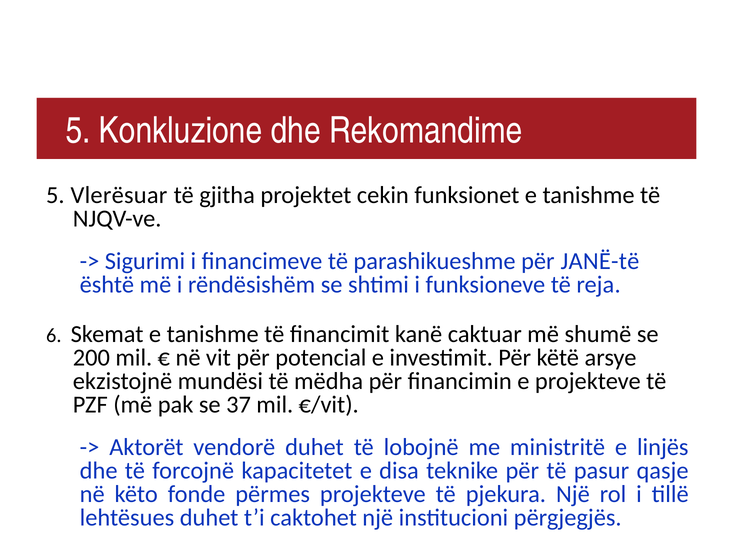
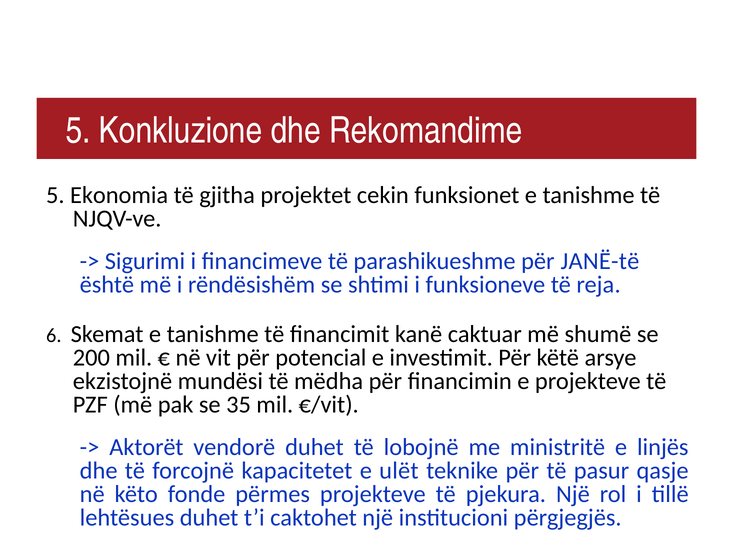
Vlerësuar: Vlerësuar -> Ekonomia
37: 37 -> 35
disa: disa -> ulët
